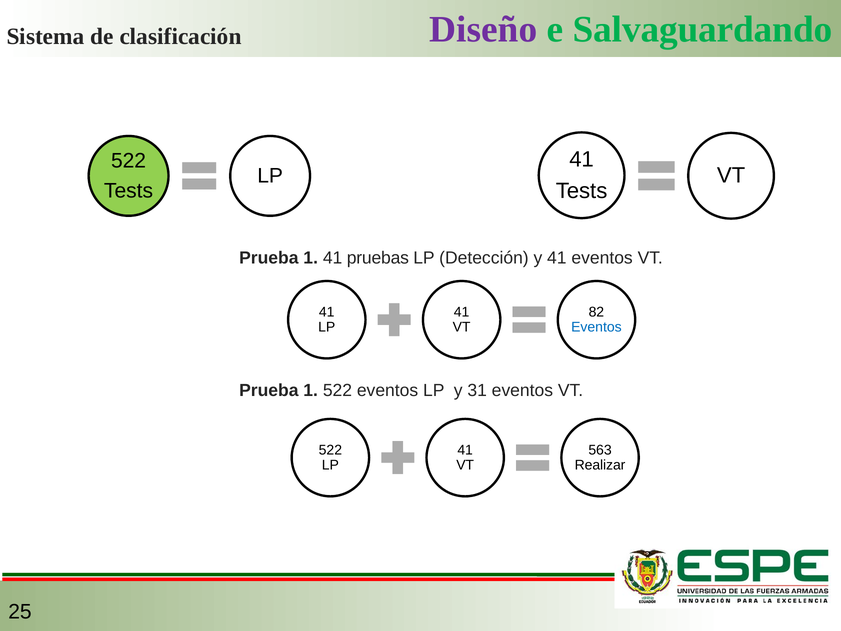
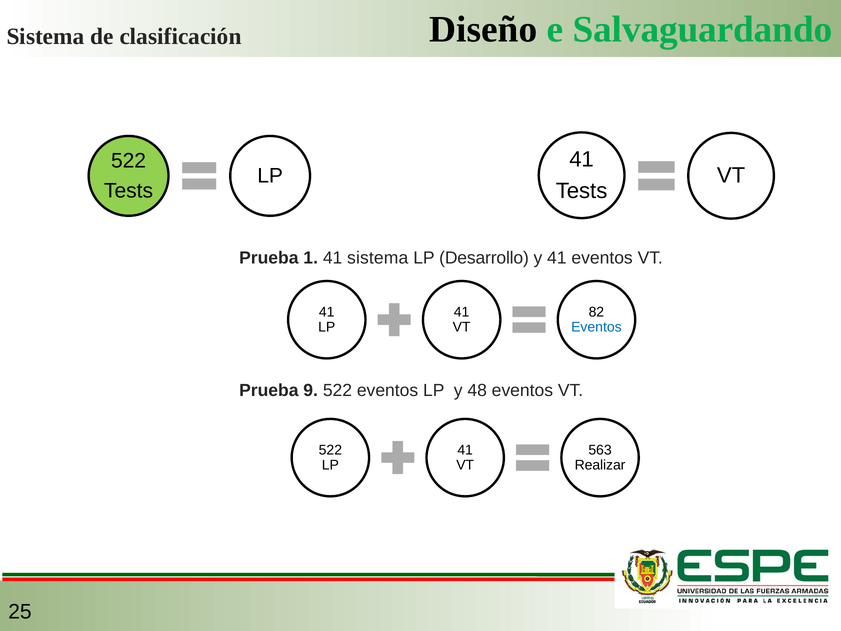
Diseño colour: purple -> black
41 pruebas: pruebas -> sistema
Detección: Detección -> Desarrollo
1 at (311, 390): 1 -> 9
31: 31 -> 48
